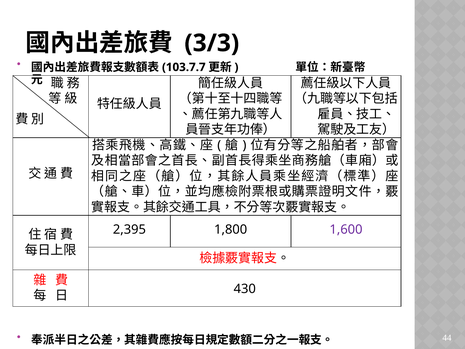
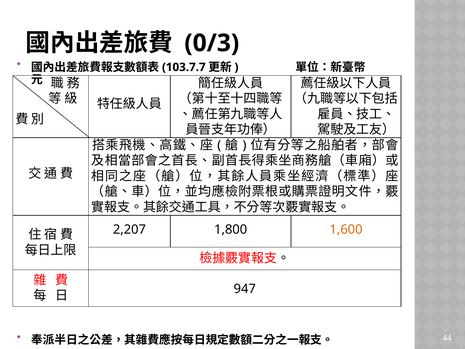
3/3: 3/3 -> 0/3
2,395: 2,395 -> 2,207
1,600 colour: purple -> orange
430: 430 -> 947
